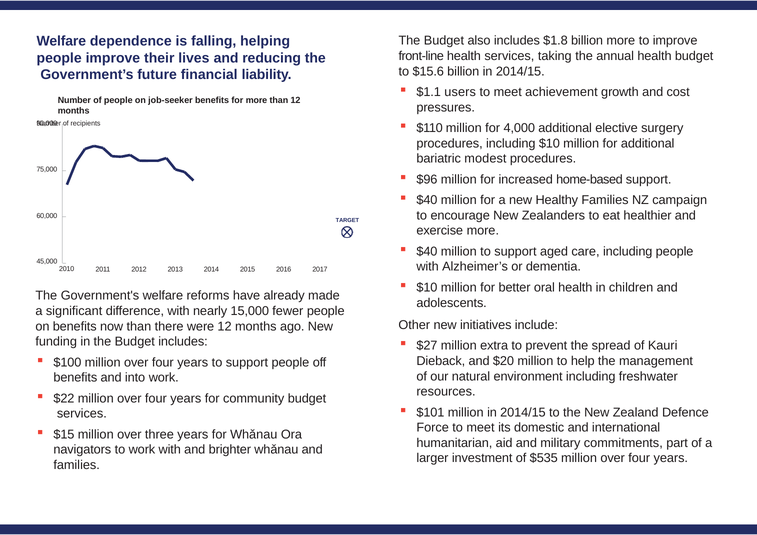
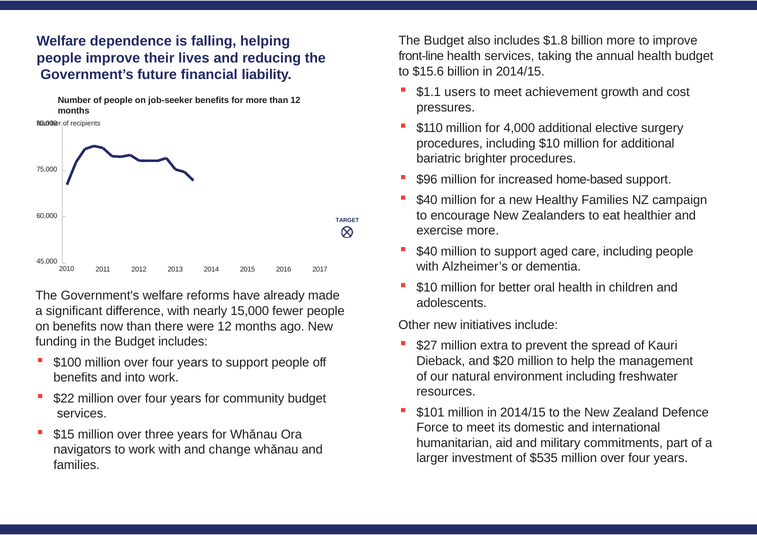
modest: modest -> brighter
brighter: brighter -> change
